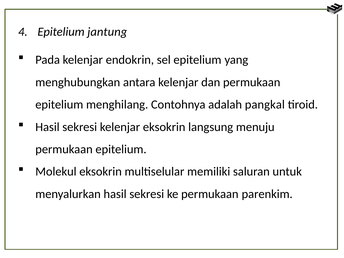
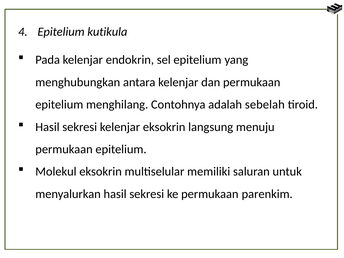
jantung: jantung -> kutikula
pangkal: pangkal -> sebelah
